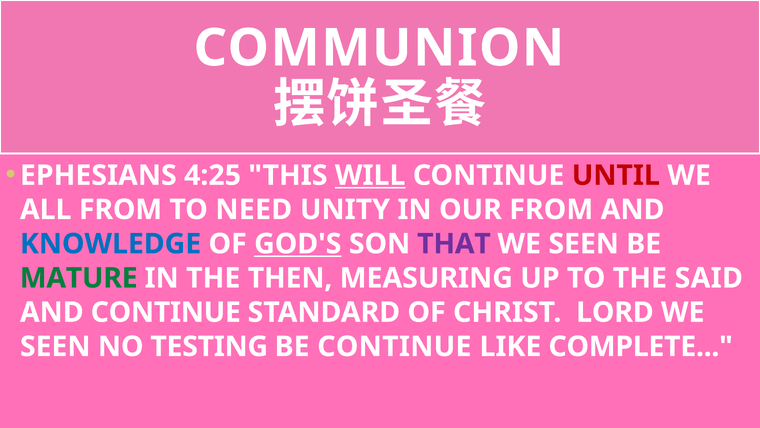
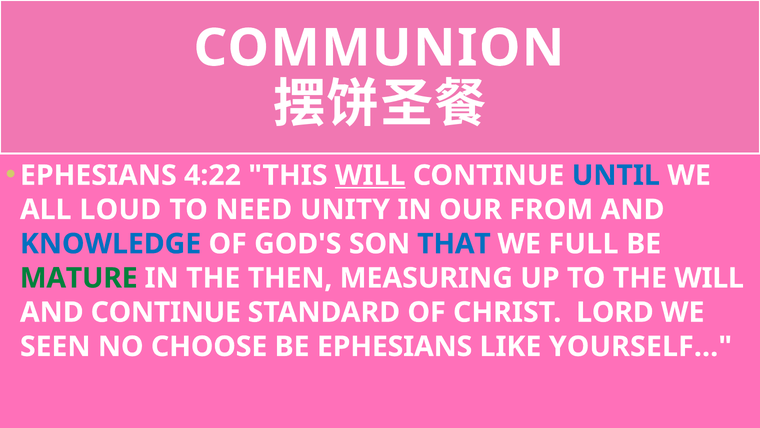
4:25: 4:25 -> 4:22
UNTIL colour: red -> blue
ALL FROM: FROM -> LOUD
GOD'S underline: present -> none
THAT colour: purple -> blue
SEEN at (584, 244): SEEN -> FULL
THE SAID: SAID -> WILL
TESTING: TESTING -> CHOOSE
BE CONTINUE: CONTINUE -> EPHESIANS
COMPLETE: COMPLETE -> YOURSELF
